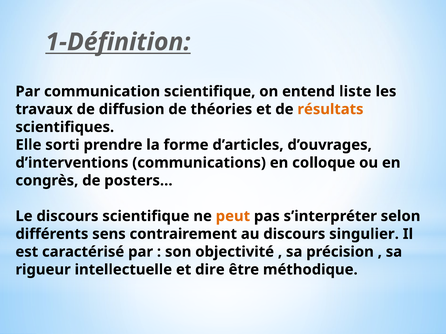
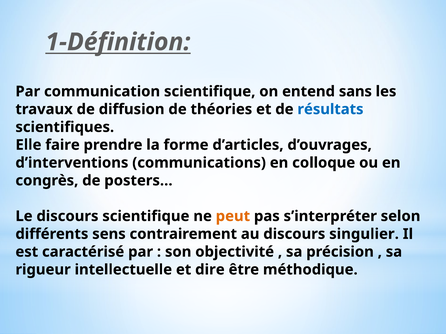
liste: liste -> sans
résultats colour: orange -> blue
sorti: sorti -> faire
